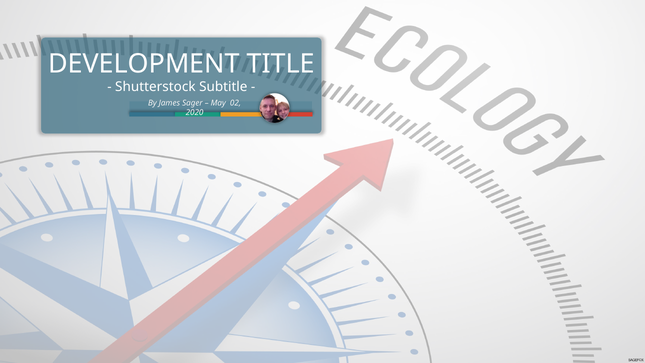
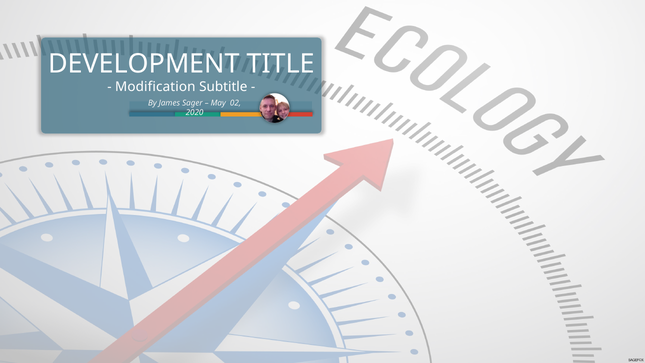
Shutterstock: Shutterstock -> Modification
